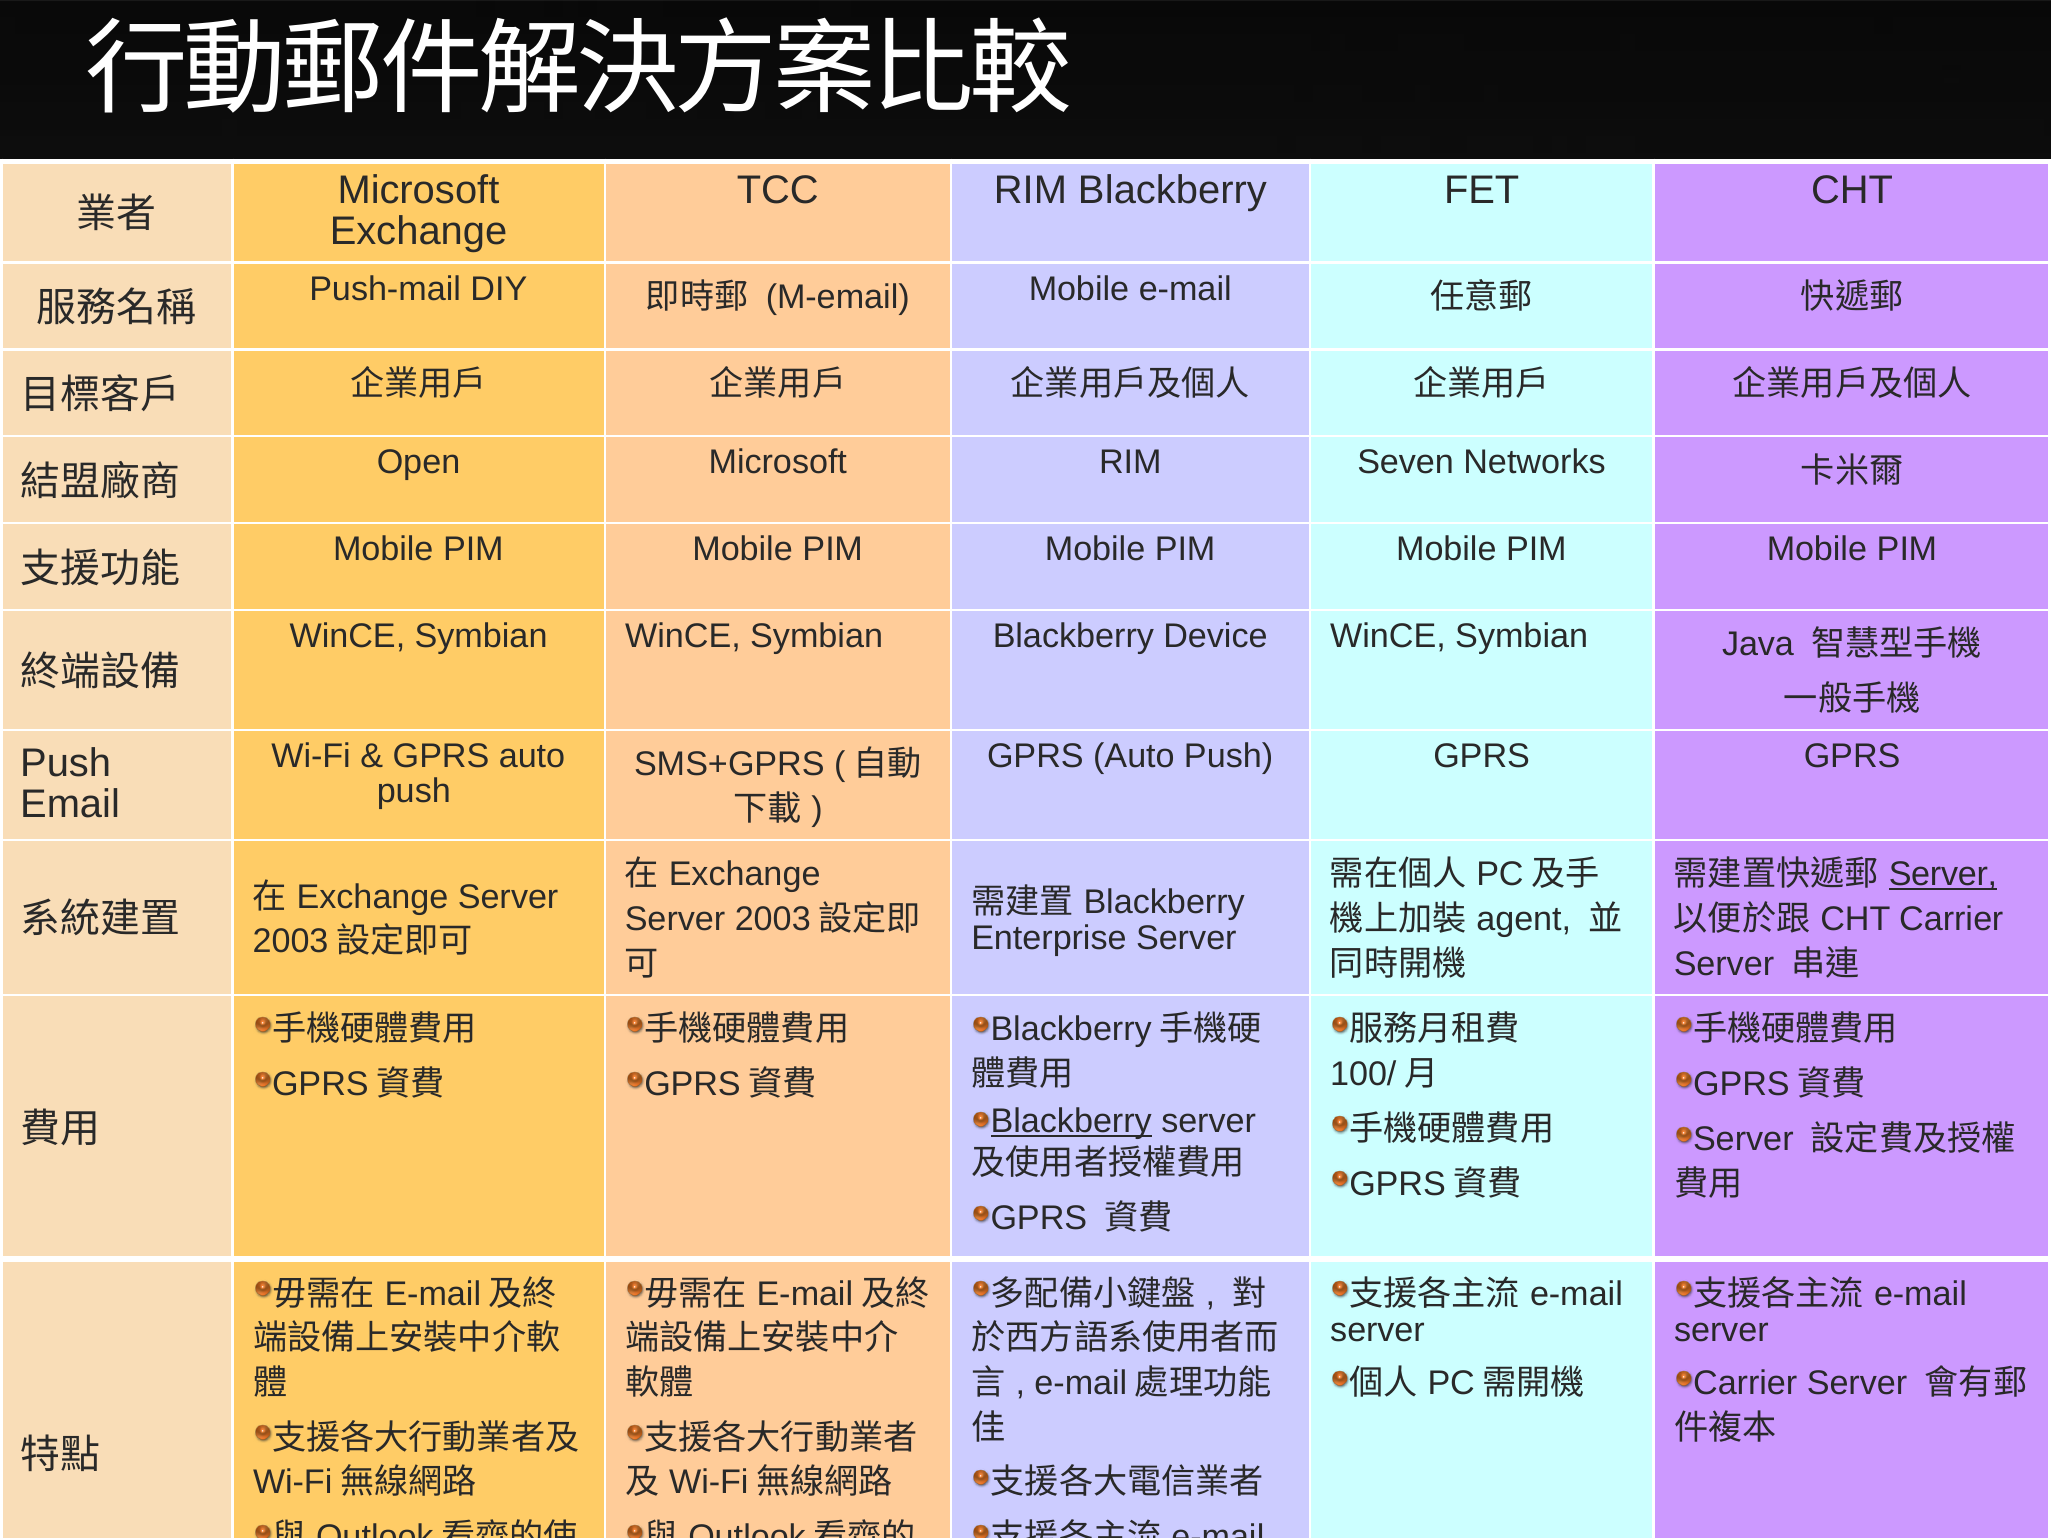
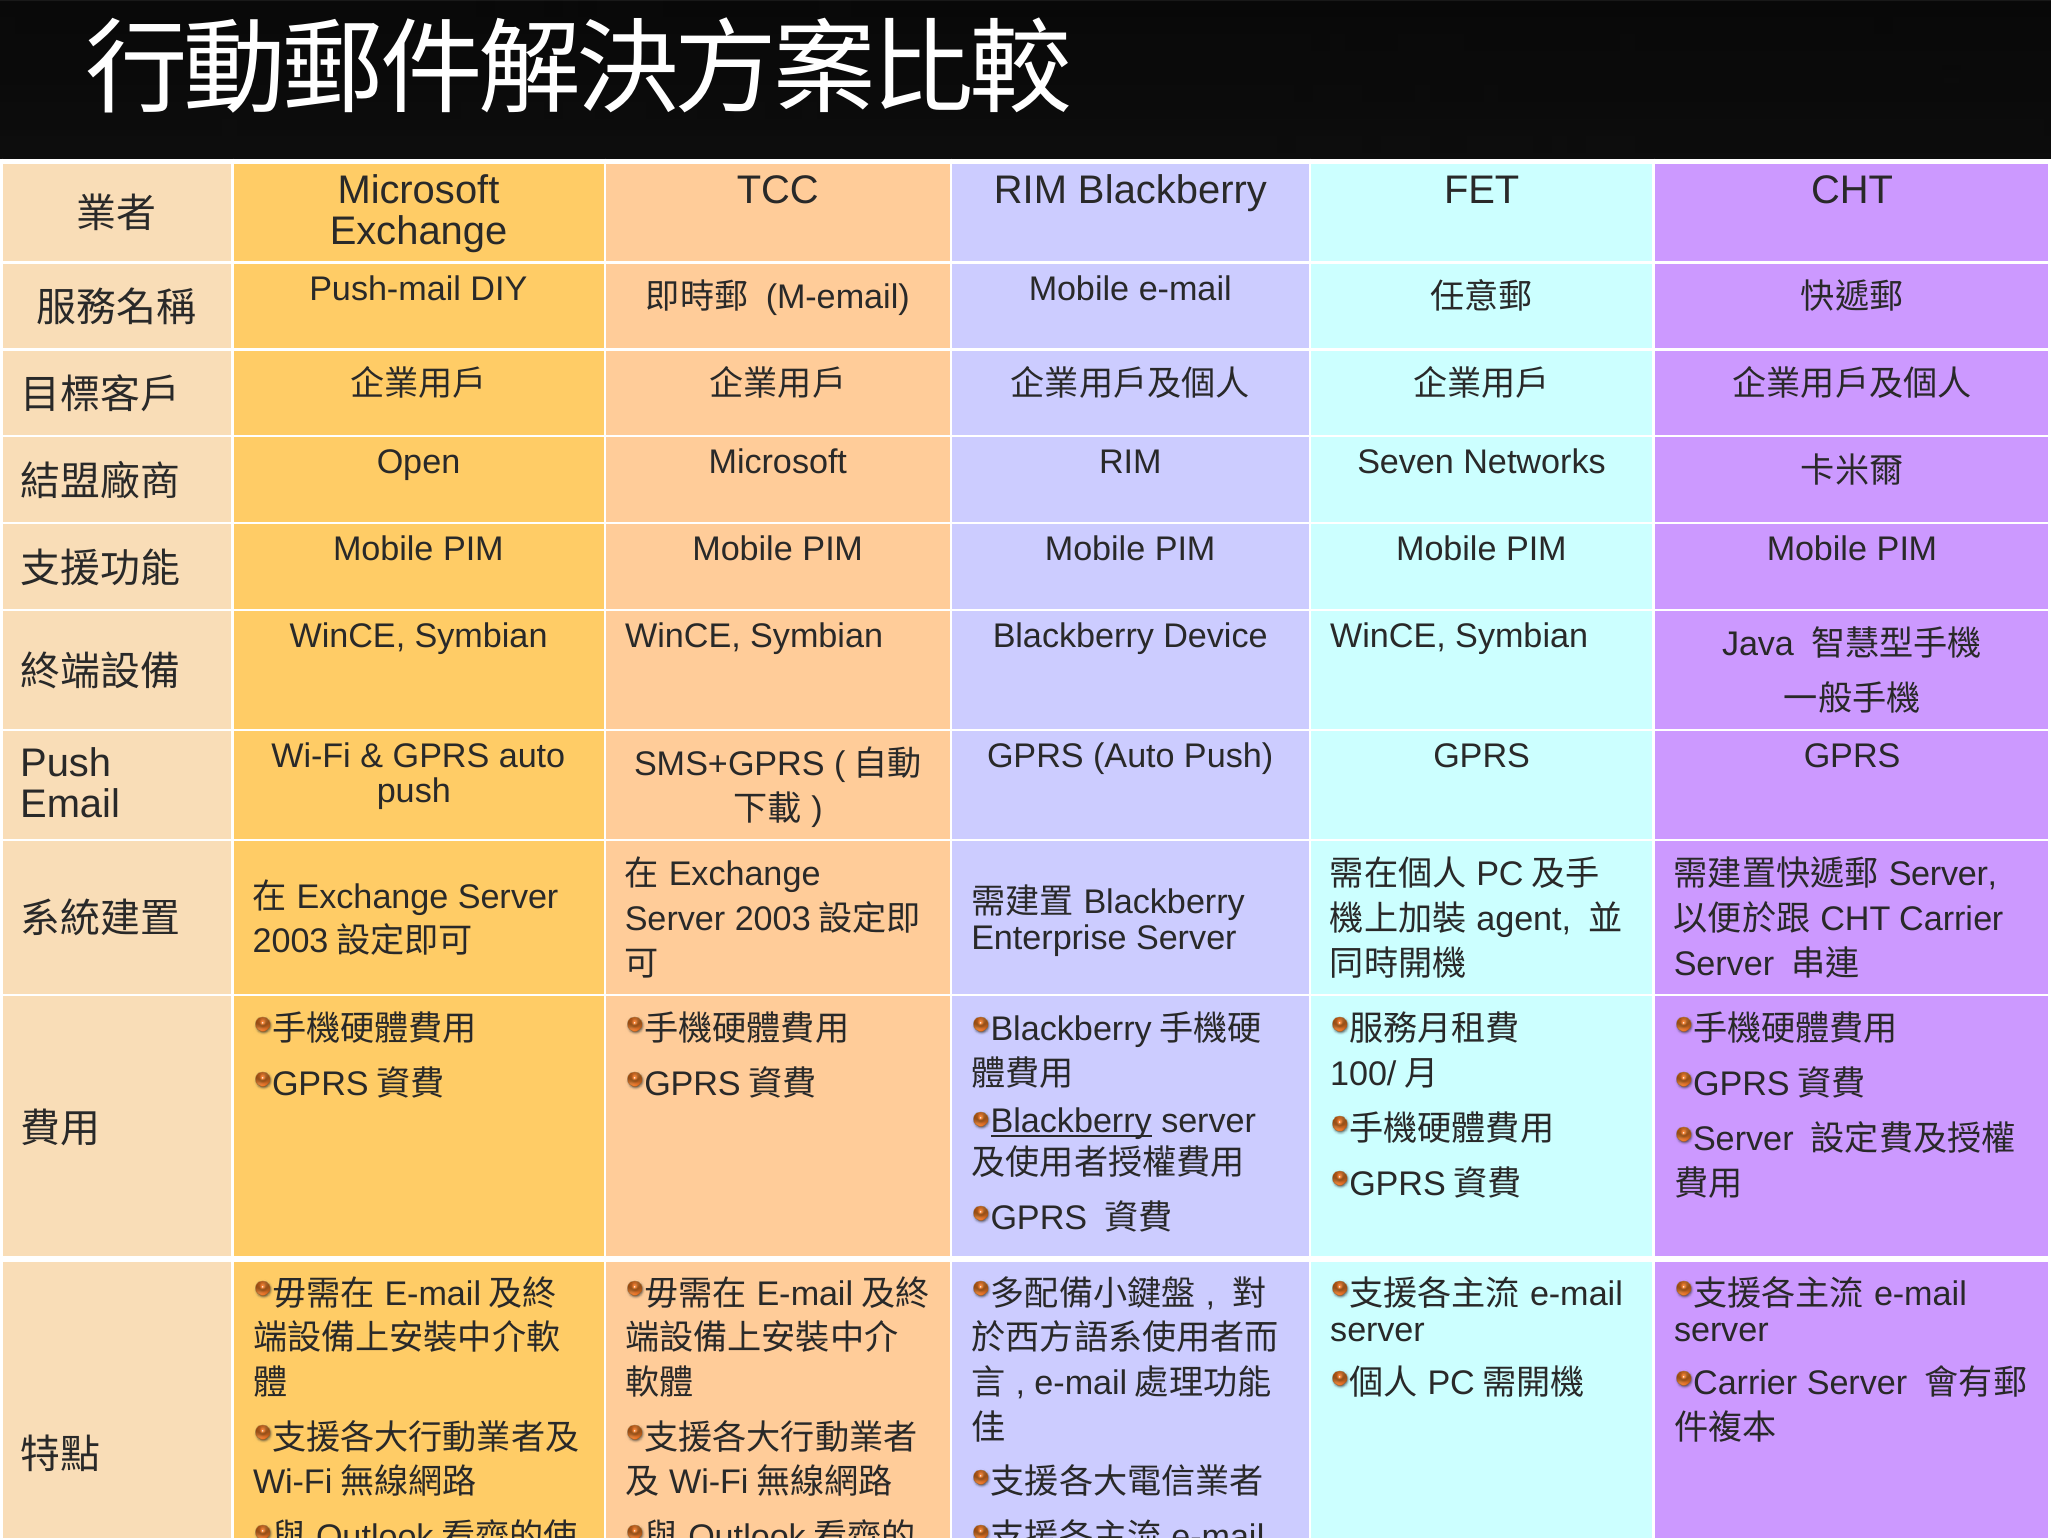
Server at (1943, 875) underline: present -> none
